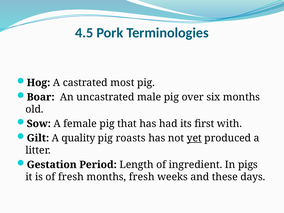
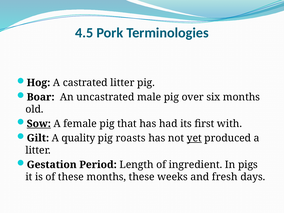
castrated most: most -> litter
Sow underline: none -> present
of fresh: fresh -> these
months fresh: fresh -> these
these: these -> fresh
